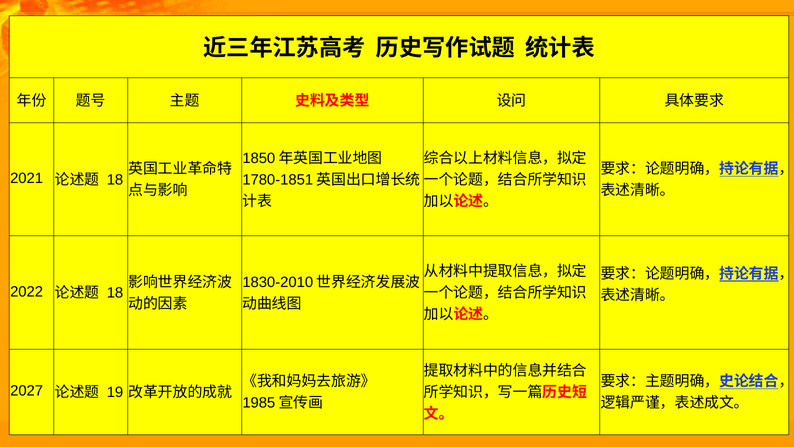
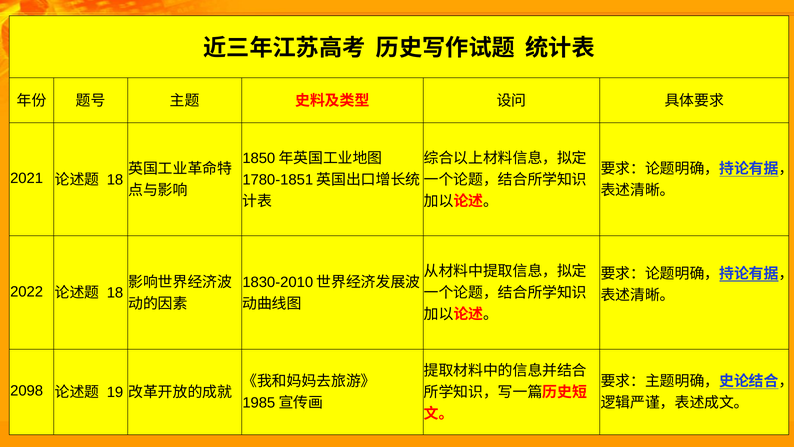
2027: 2027 -> 2098
